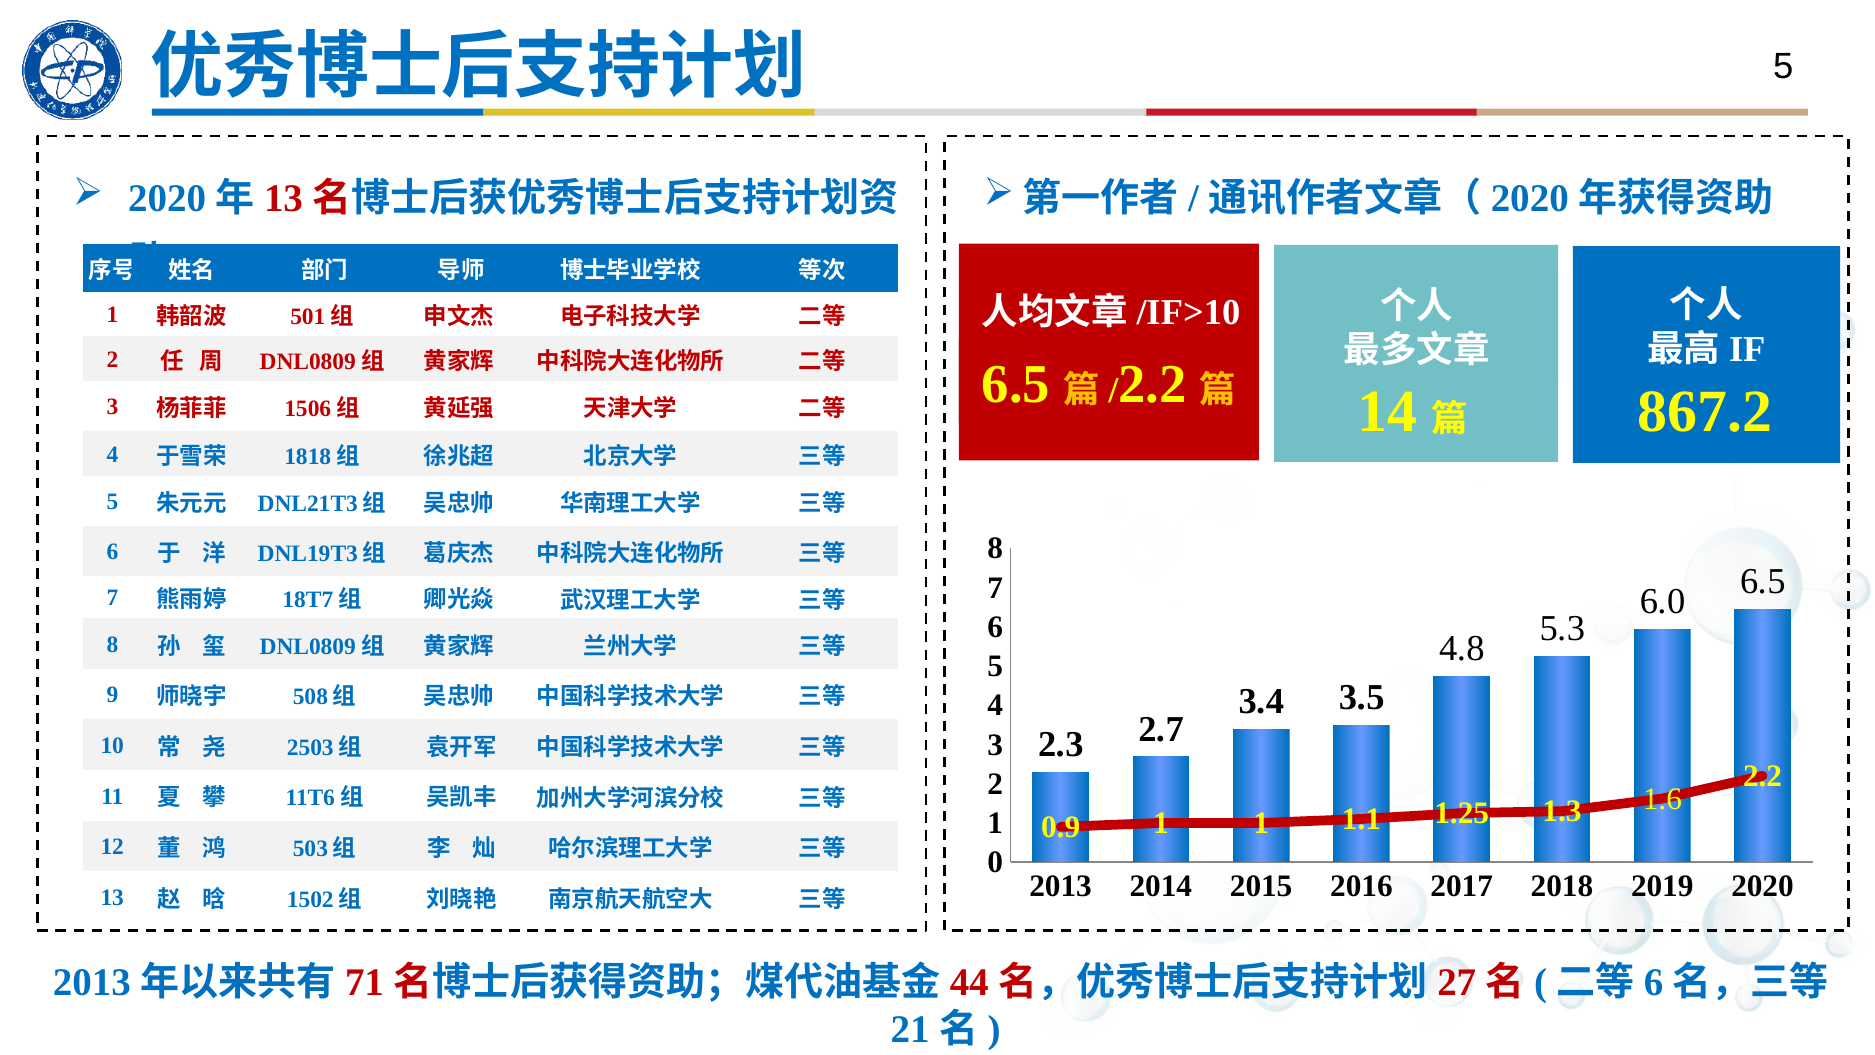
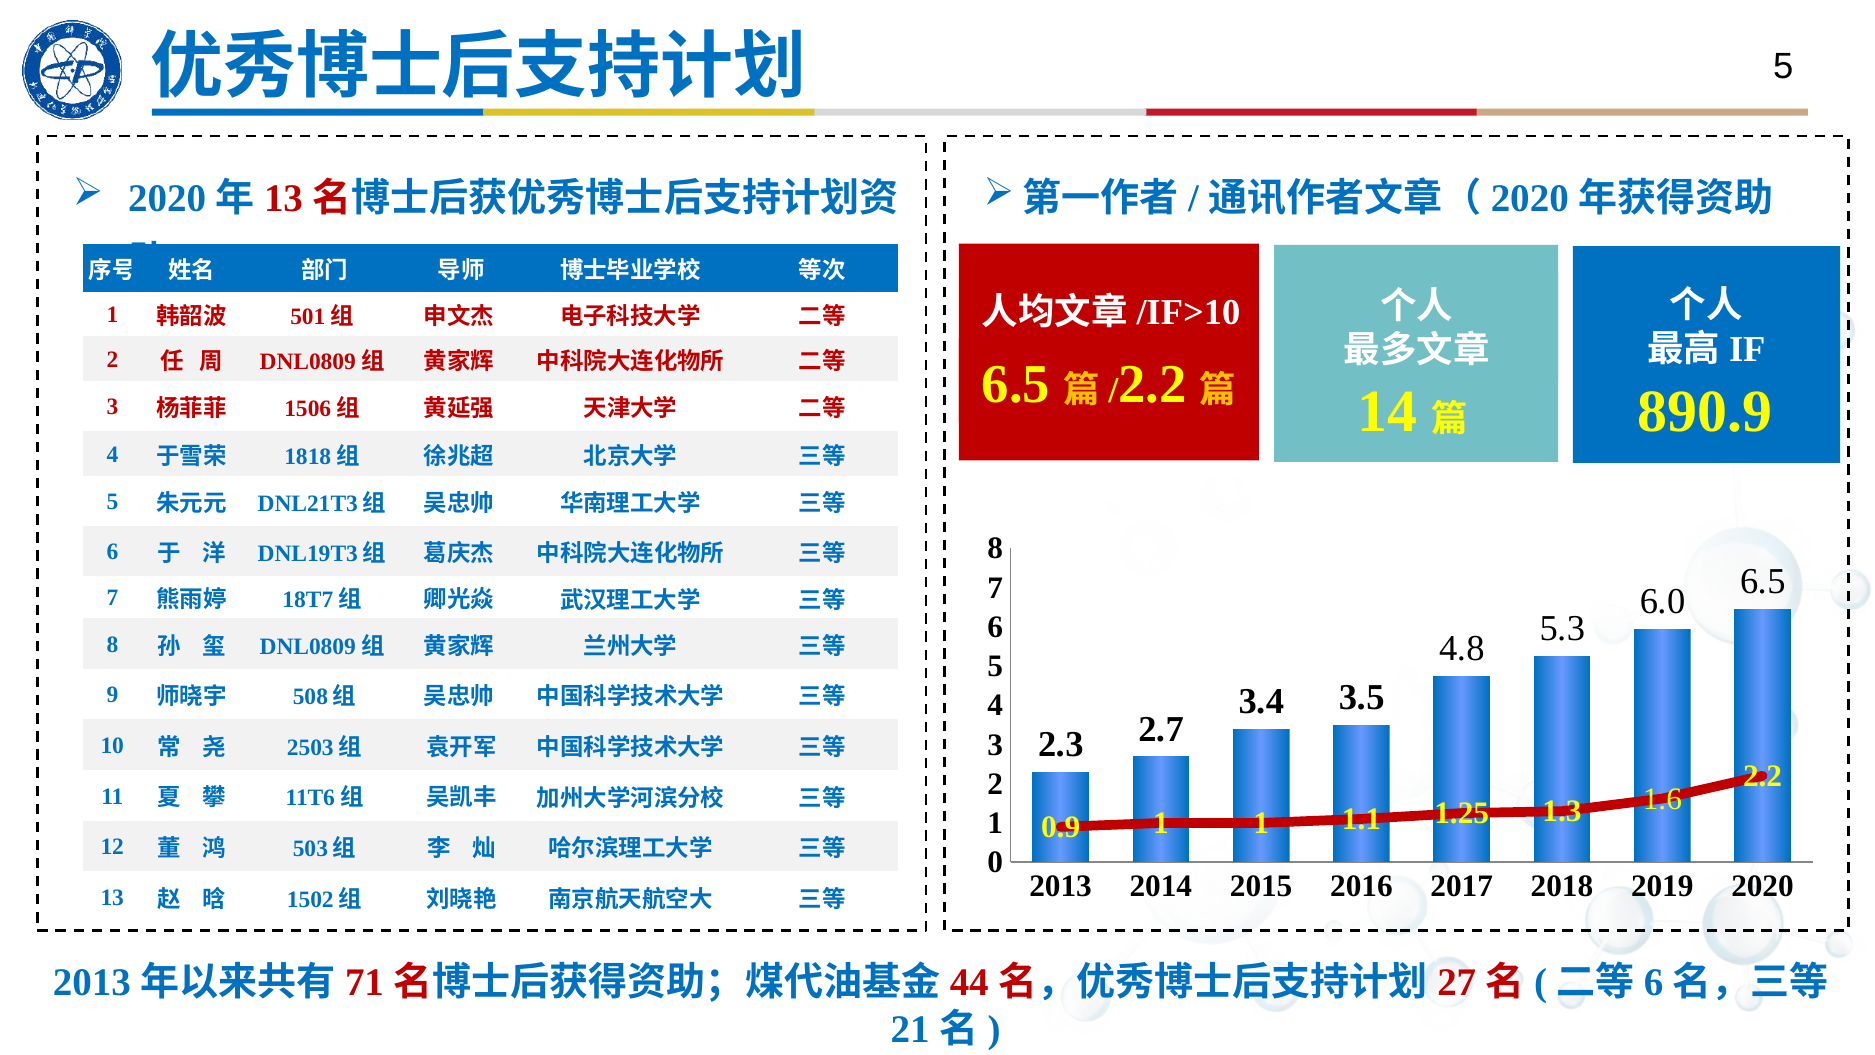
867.2: 867.2 -> 890.9
